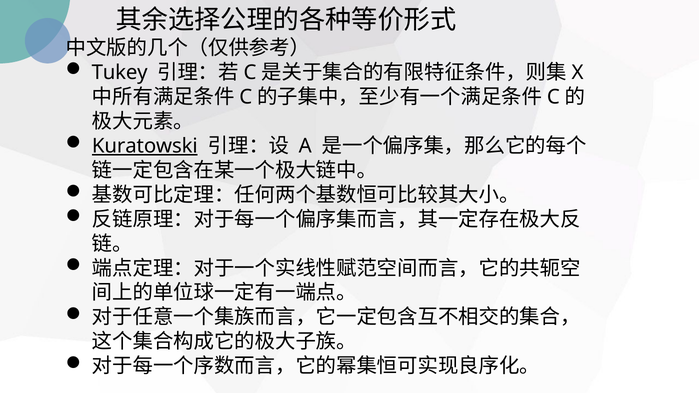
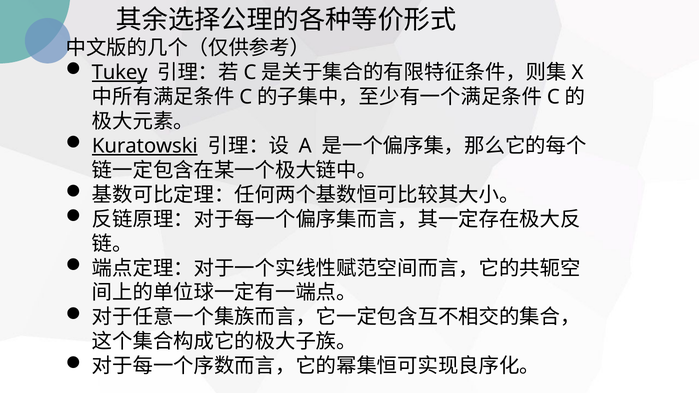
Tukey underline: none -> present
